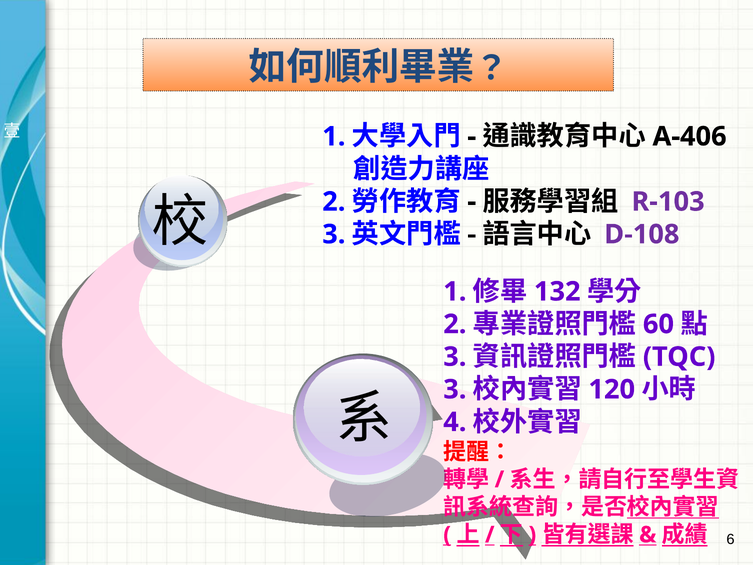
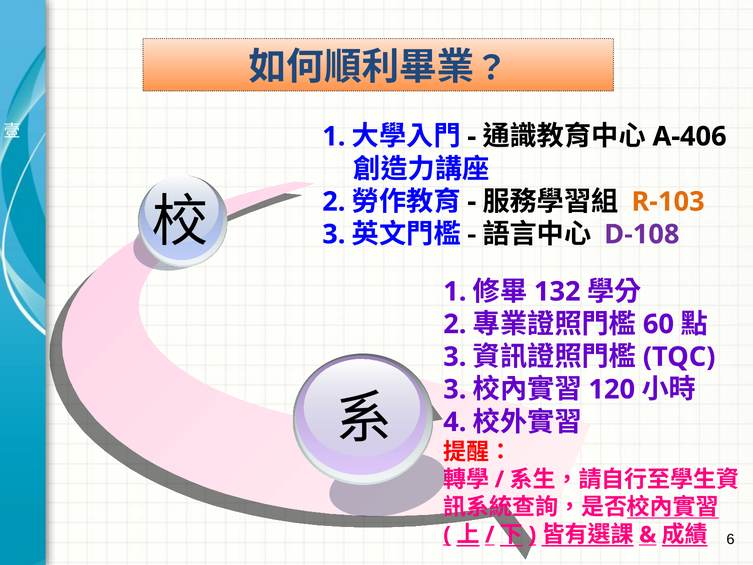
R-103 colour: purple -> orange
